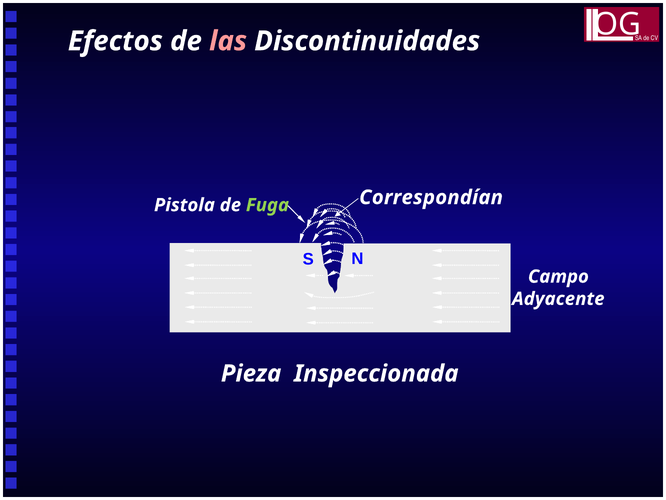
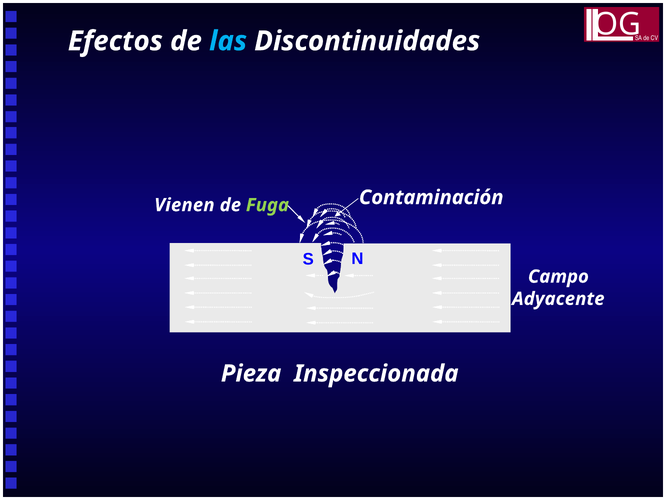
las colour: pink -> light blue
Correspondían: Correspondían -> Contaminación
Pistola: Pistola -> Vienen
